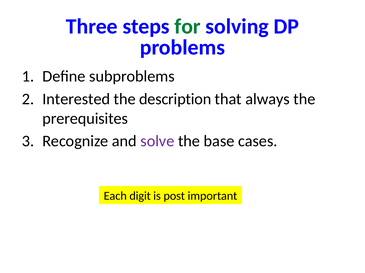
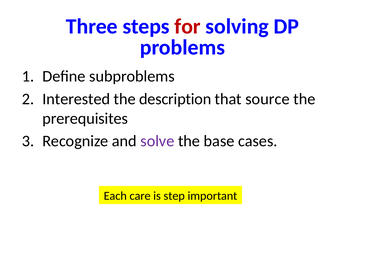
for colour: green -> red
always: always -> source
digit: digit -> care
post: post -> step
